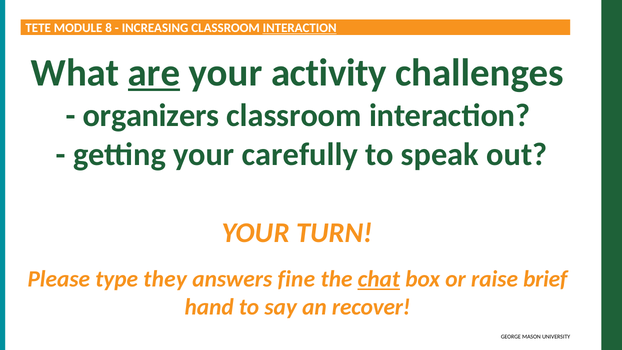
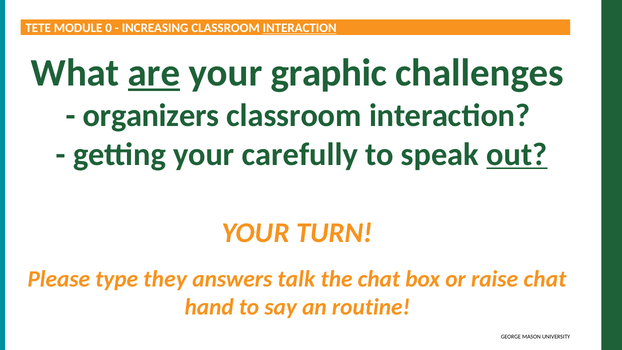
8: 8 -> 0
activity: activity -> graphic
out underline: none -> present
fine: fine -> talk
chat at (379, 279) underline: present -> none
raise brief: brief -> chat
recover: recover -> routine
